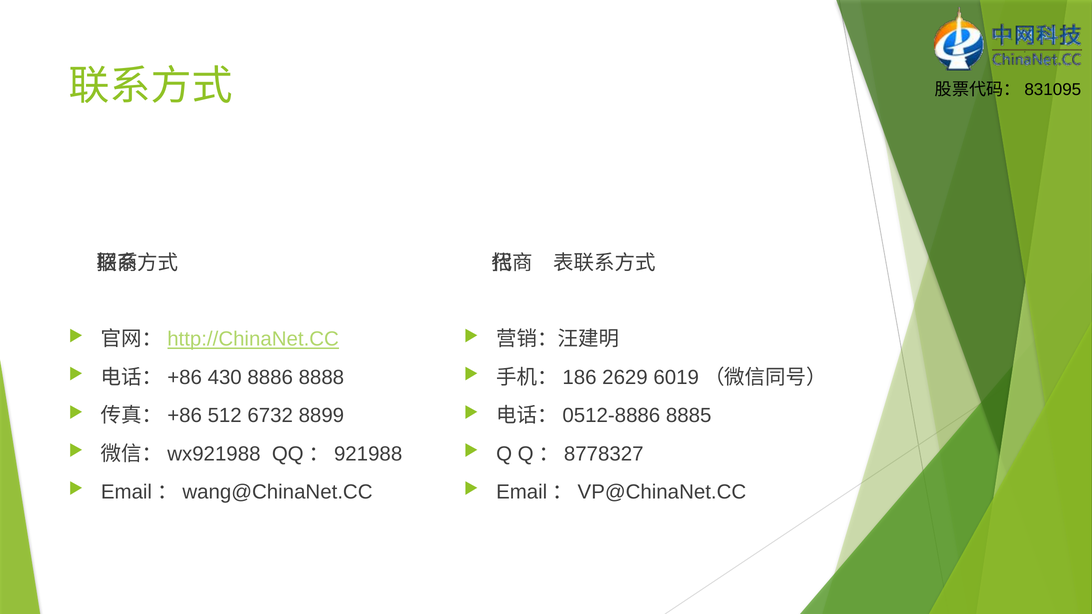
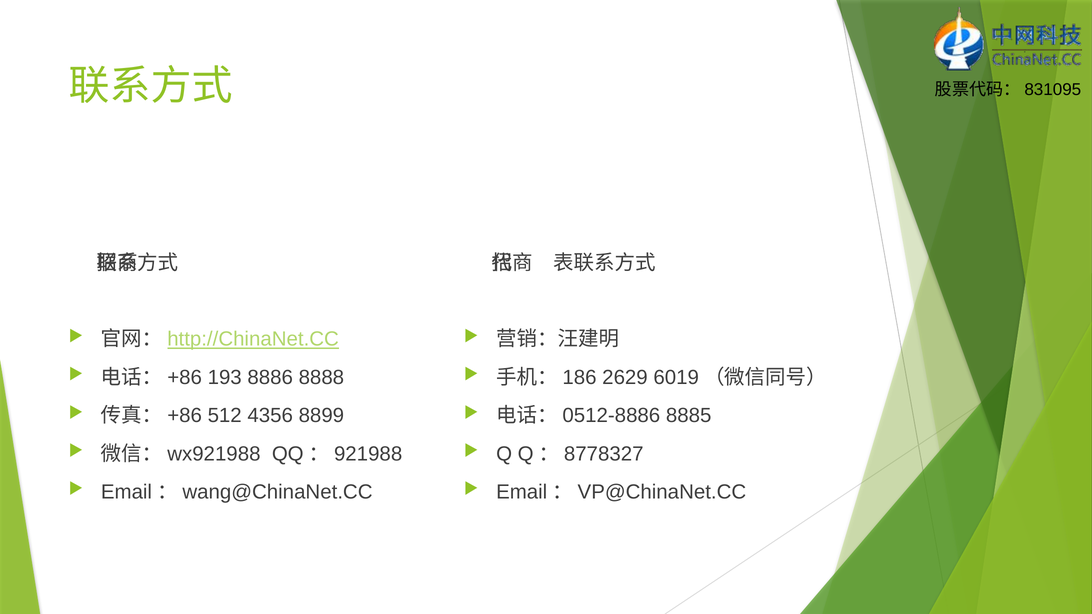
430: 430 -> 193
6732: 6732 -> 4356
